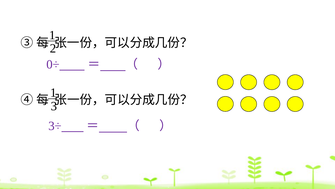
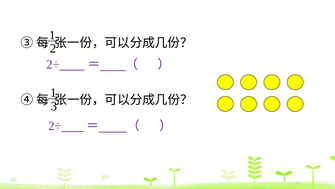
0÷ at (53, 64): 0÷ -> 2÷
3÷ at (55, 126): 3÷ -> 2÷
